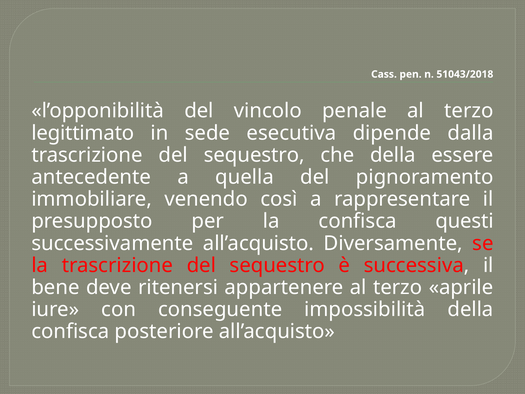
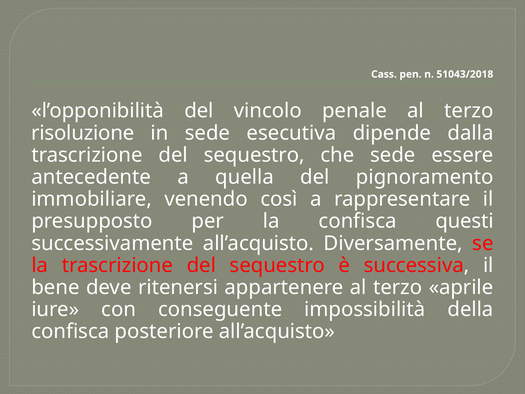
legittimato: legittimato -> risoluzione
che della: della -> sede
